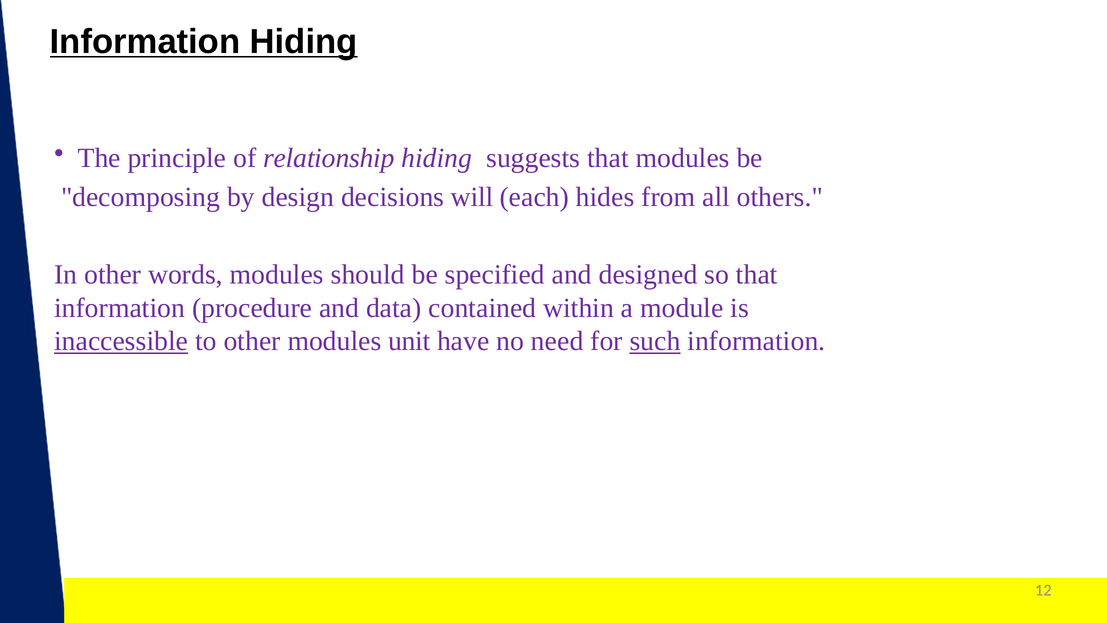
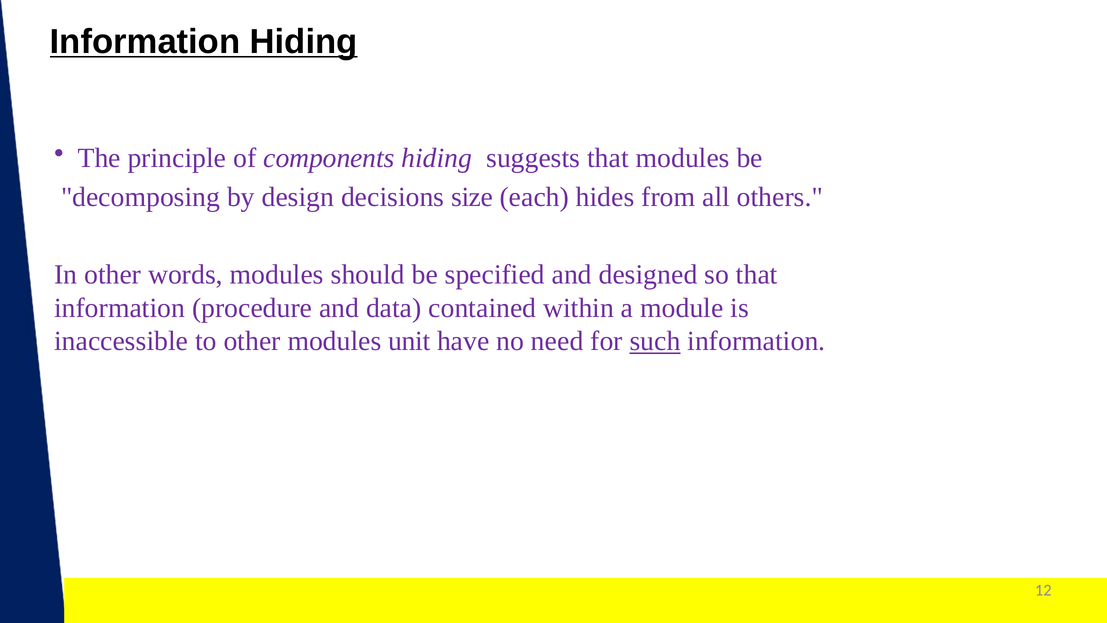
relationship: relationship -> components
will: will -> size
inaccessible underline: present -> none
